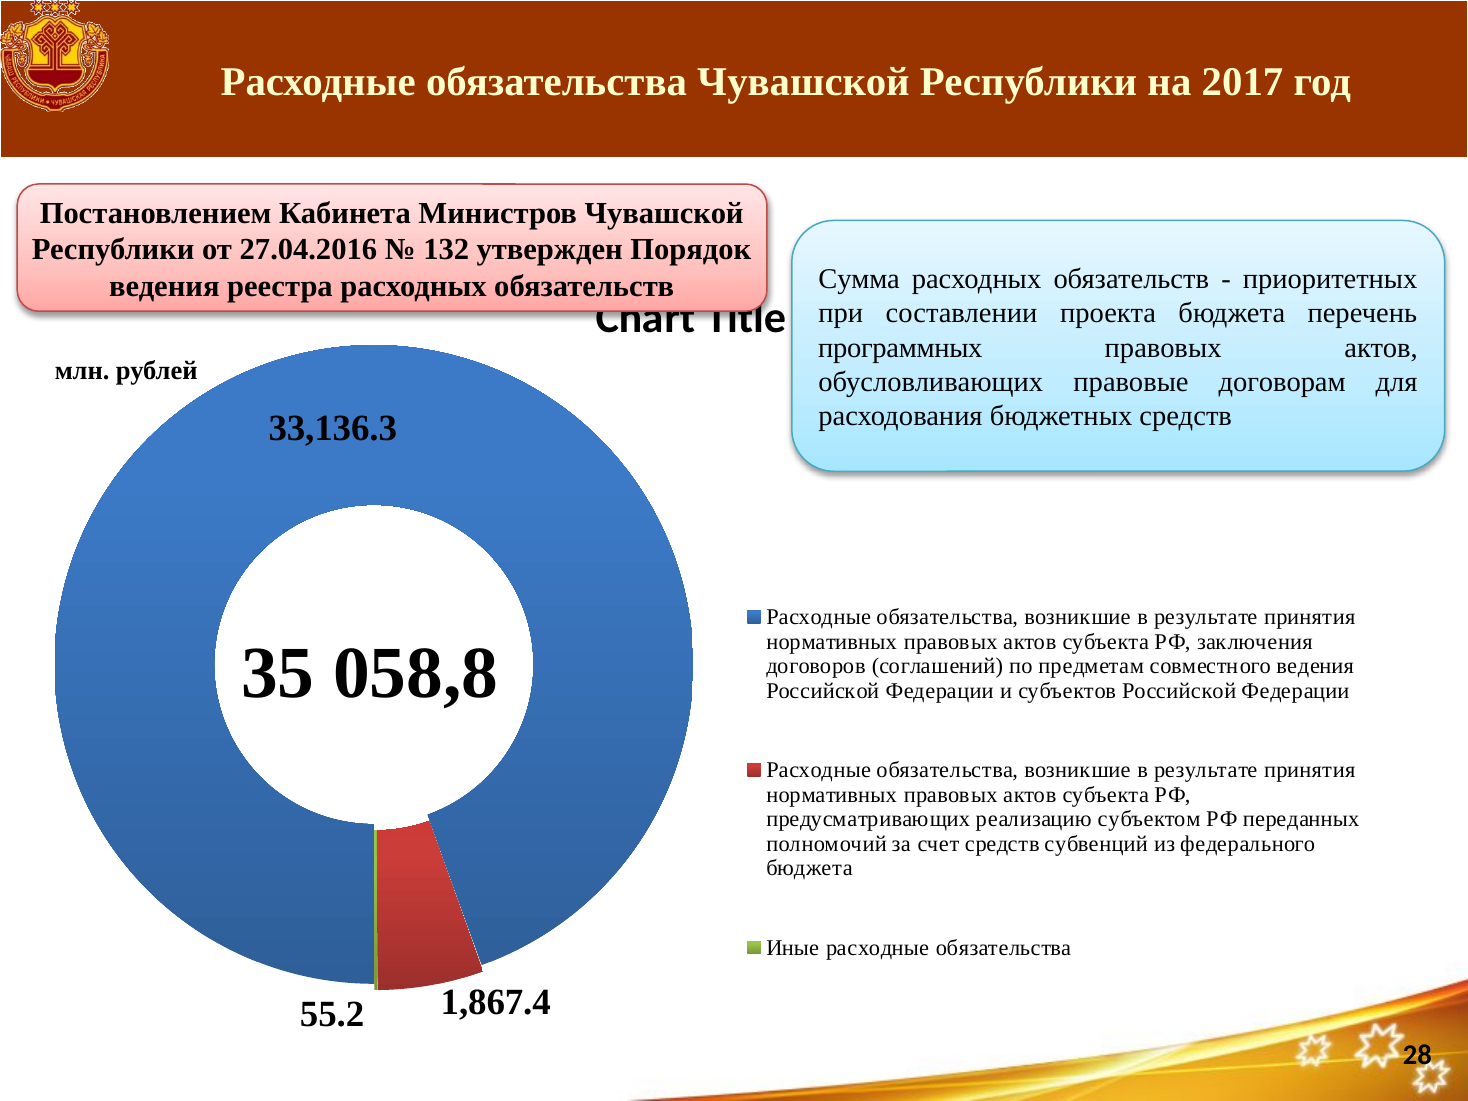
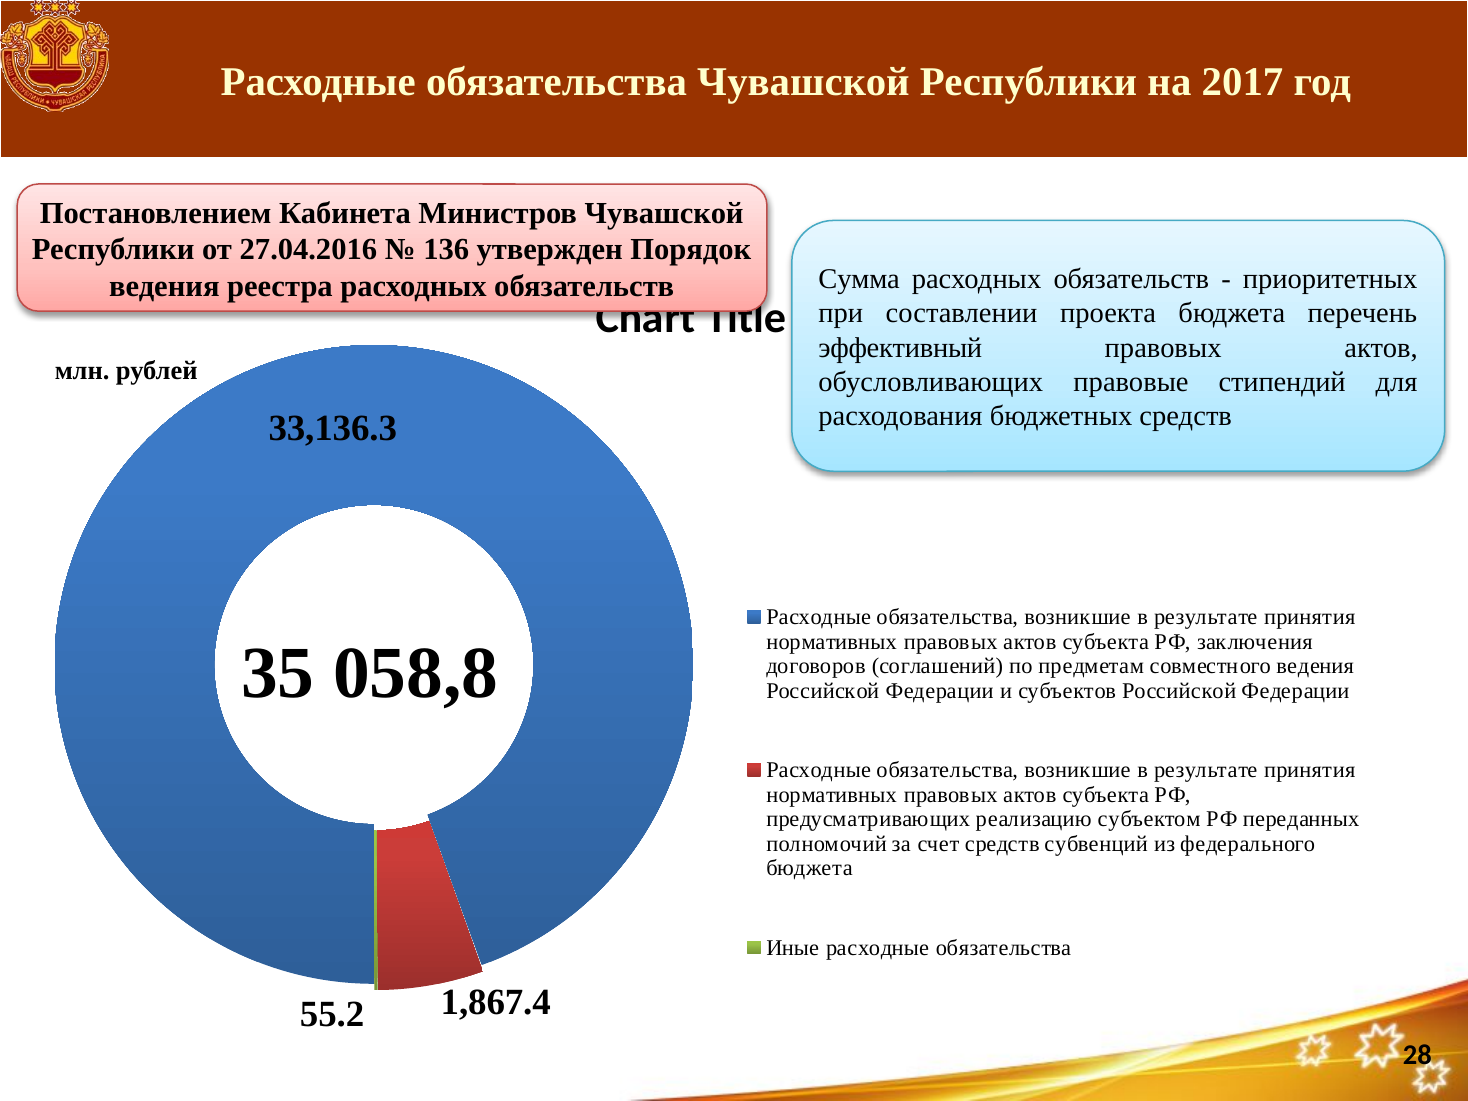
132: 132 -> 136
программных: программных -> эффективный
договорам: договорам -> стипендий
